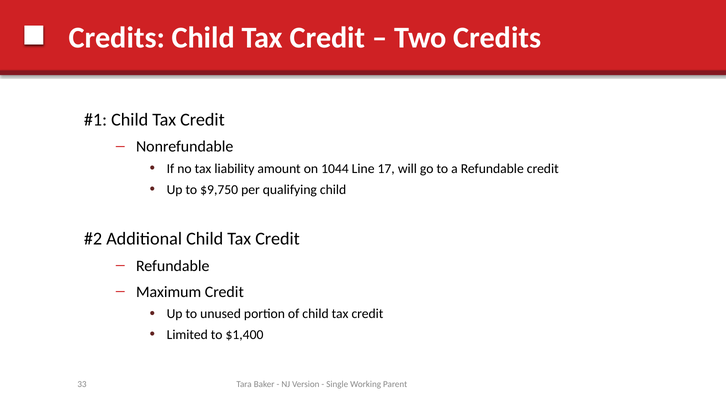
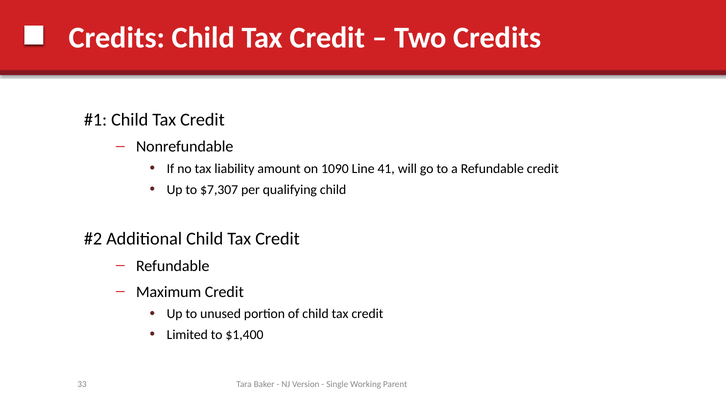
1044: 1044 -> 1090
17: 17 -> 41
$9,750: $9,750 -> $7,307
